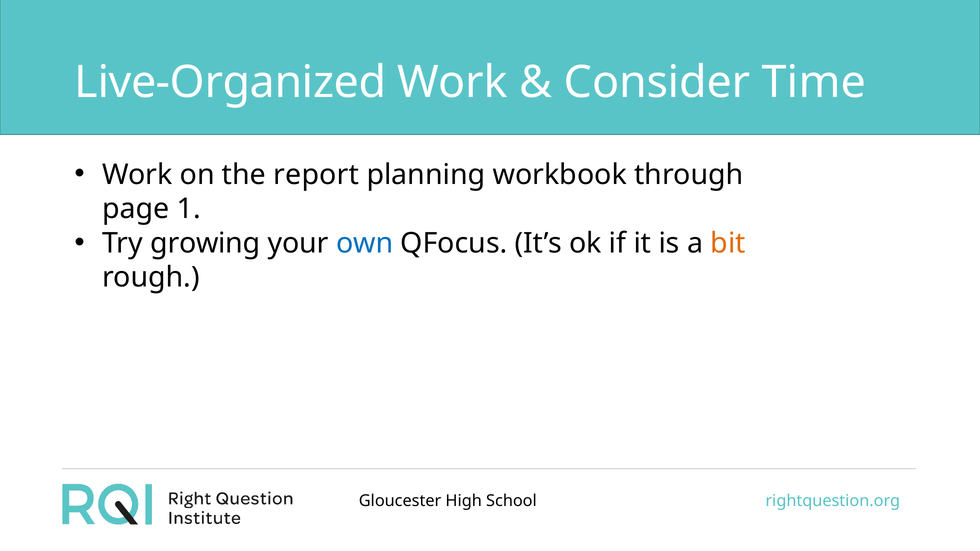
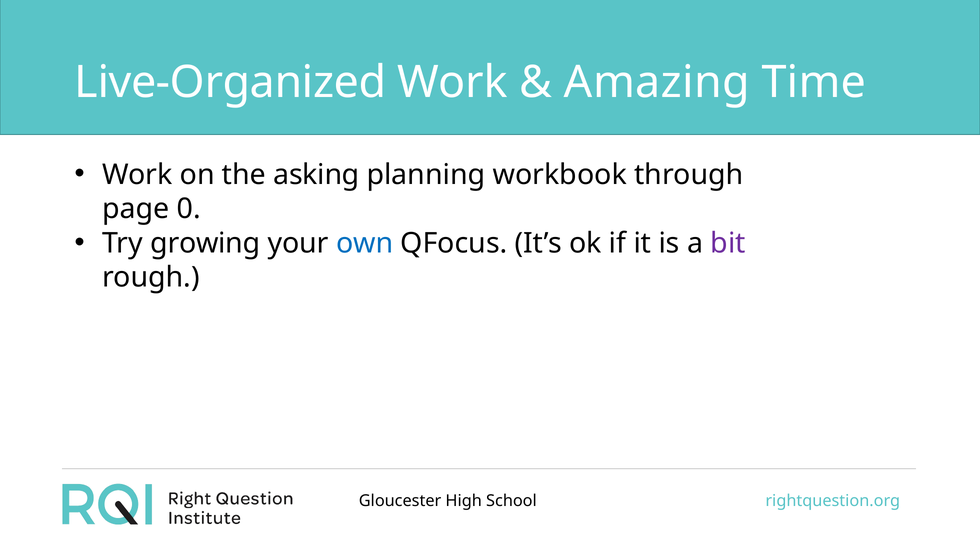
Consider: Consider -> Amazing
report: report -> asking
1: 1 -> 0
bit colour: orange -> purple
